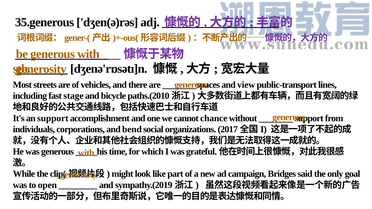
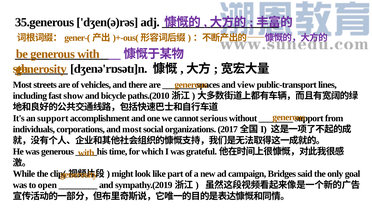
stage: stage -> show
chance: chance -> serious
and bend: bend -> most
